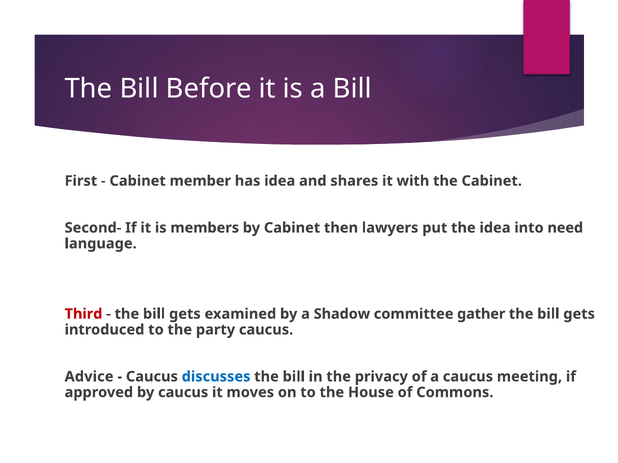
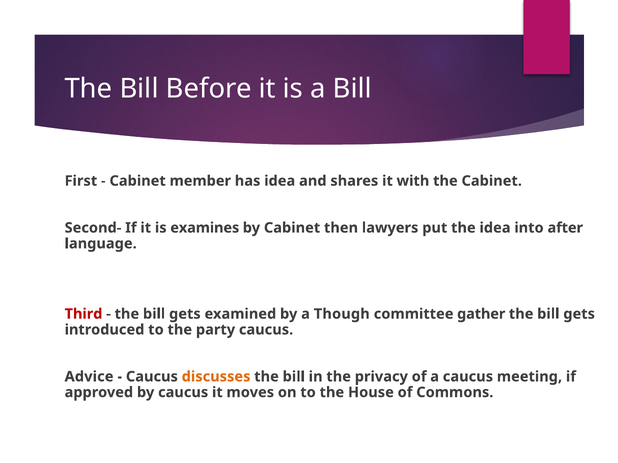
members: members -> examines
need: need -> after
Shadow: Shadow -> Though
discusses colour: blue -> orange
